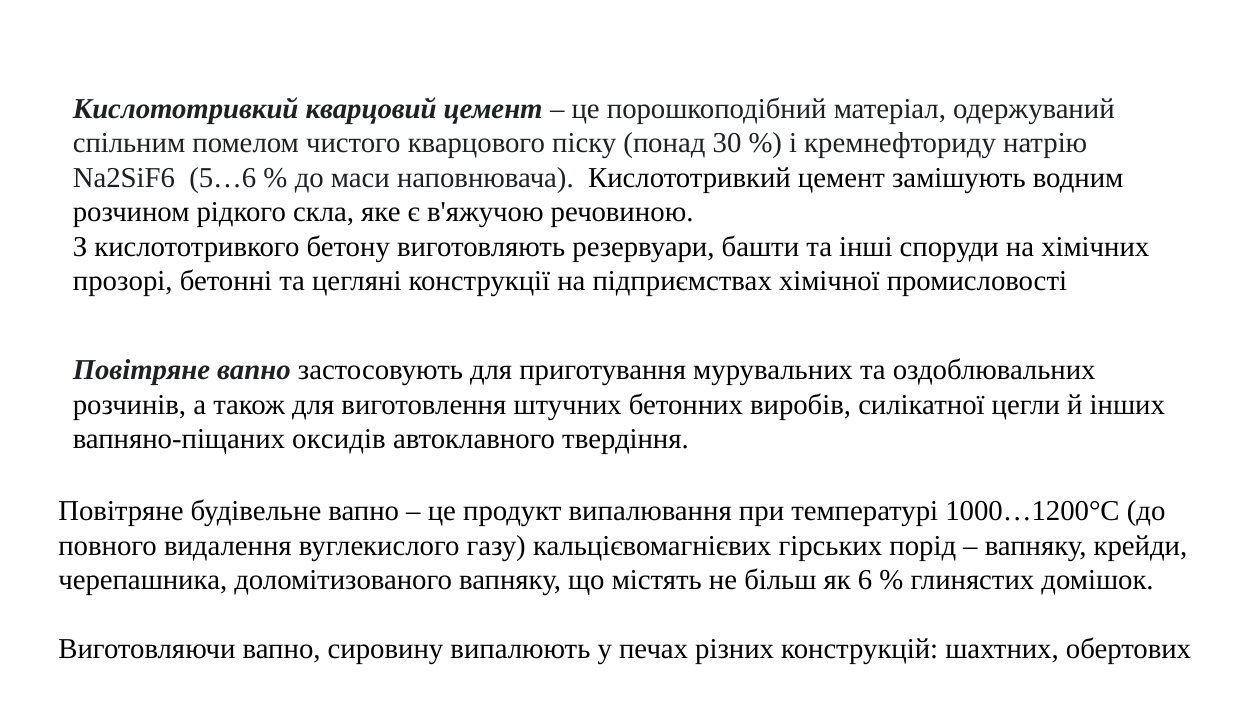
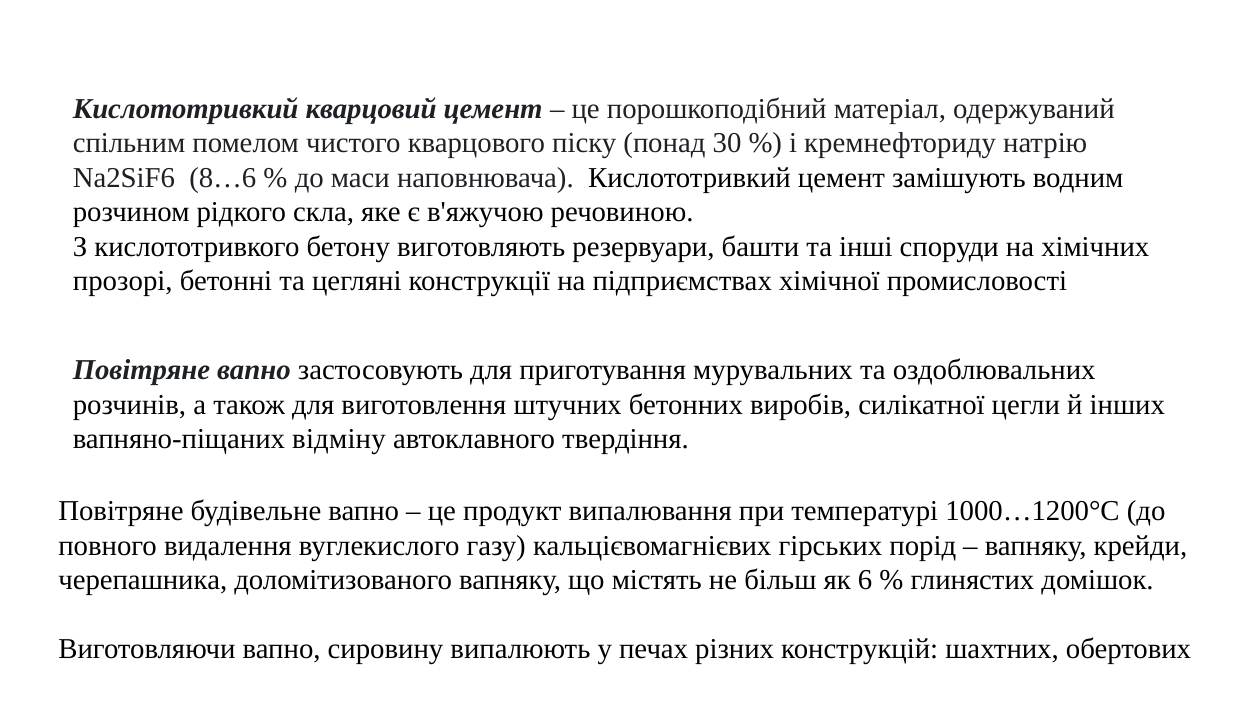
5…6: 5…6 -> 8…6
оксидів: оксидів -> відміну
